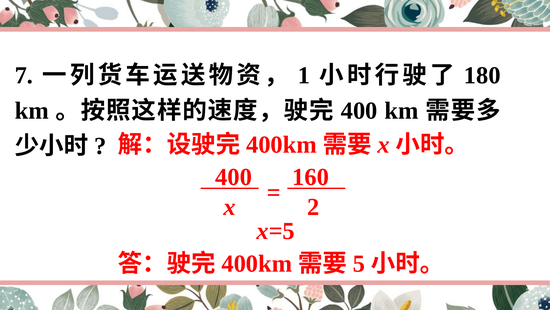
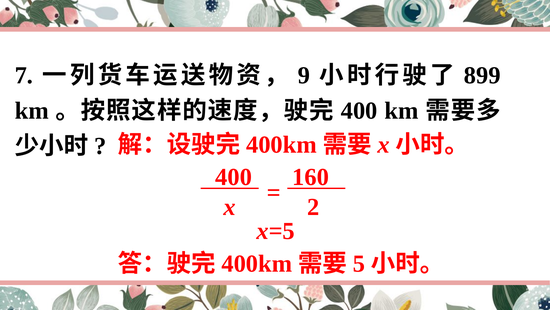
1: 1 -> 9
180: 180 -> 899
